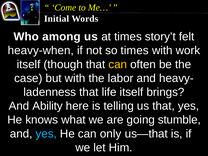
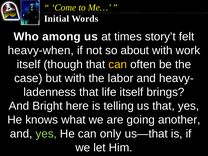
so times: times -> about
Ability: Ability -> Bright
stumble: stumble -> another
yes at (46, 134) colour: light blue -> light green
